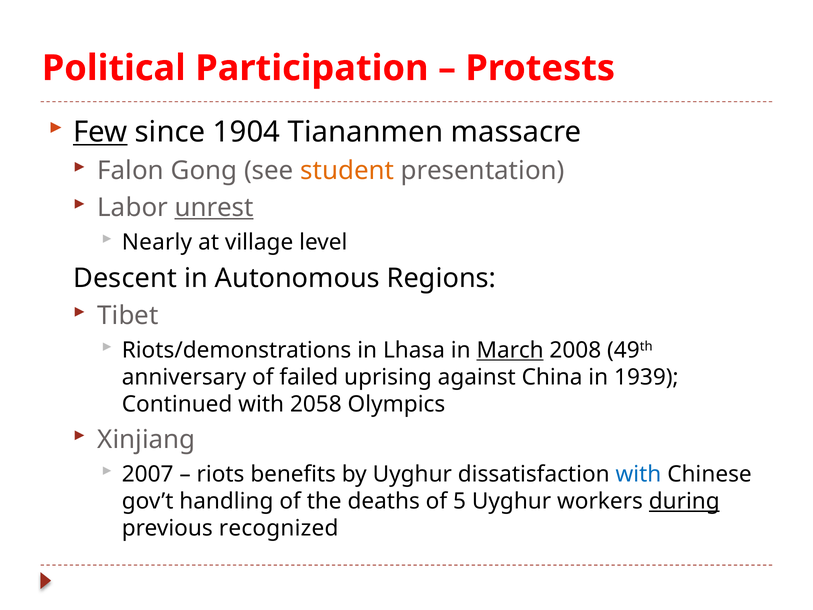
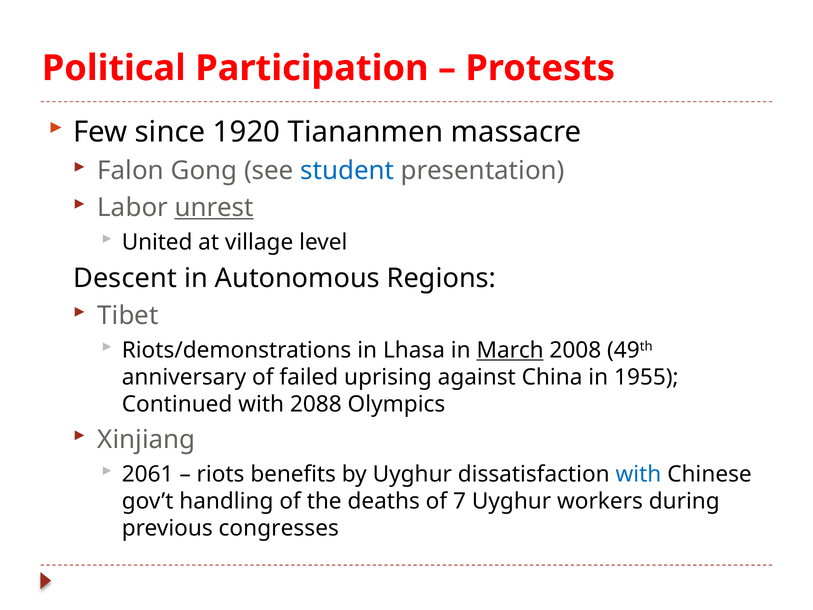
Few underline: present -> none
1904: 1904 -> 1920
student colour: orange -> blue
Nearly: Nearly -> United
1939: 1939 -> 1955
2058: 2058 -> 2088
2007: 2007 -> 2061
5: 5 -> 7
during underline: present -> none
recognized: recognized -> congresses
